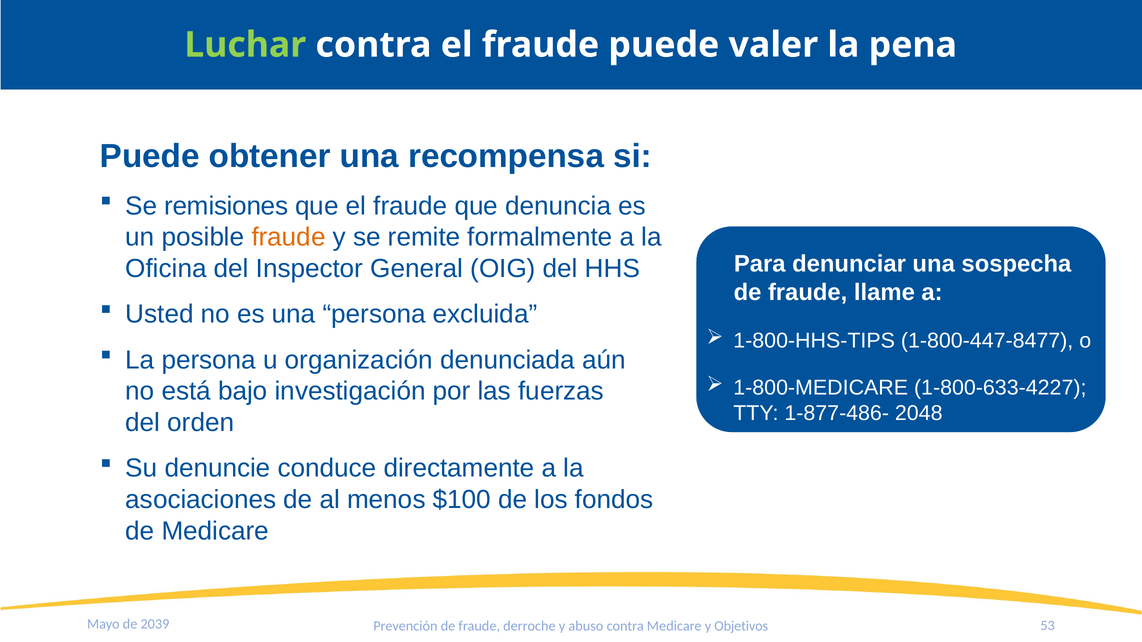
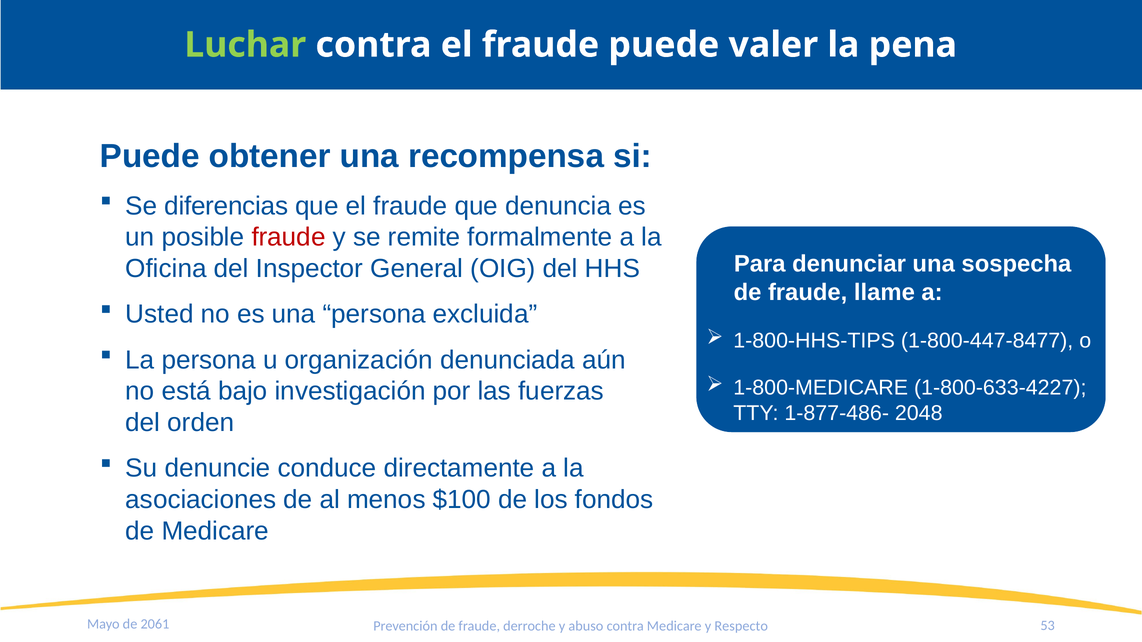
remisiones: remisiones -> diferencias
fraude at (289, 237) colour: orange -> red
2039: 2039 -> 2061
Objetivos: Objetivos -> Respecto
